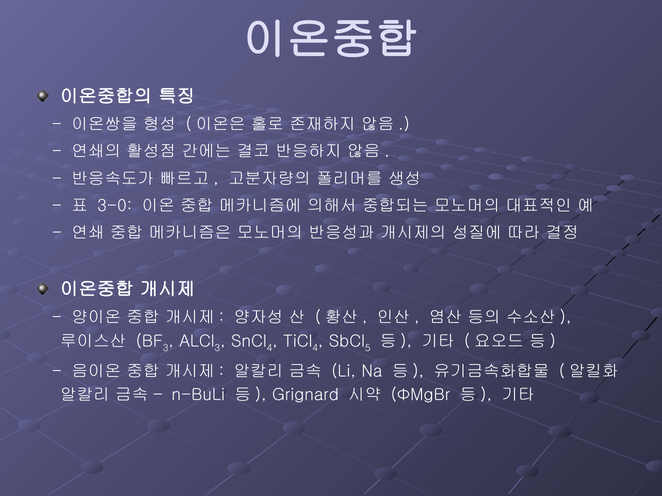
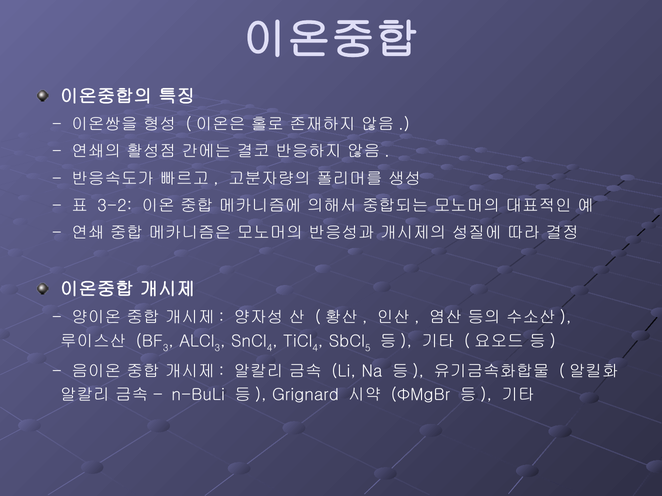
3-0: 3-0 -> 3-2
